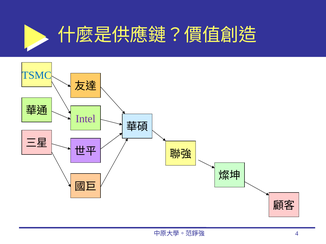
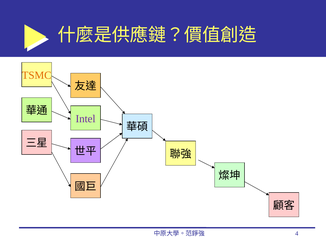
TSMC colour: blue -> orange
